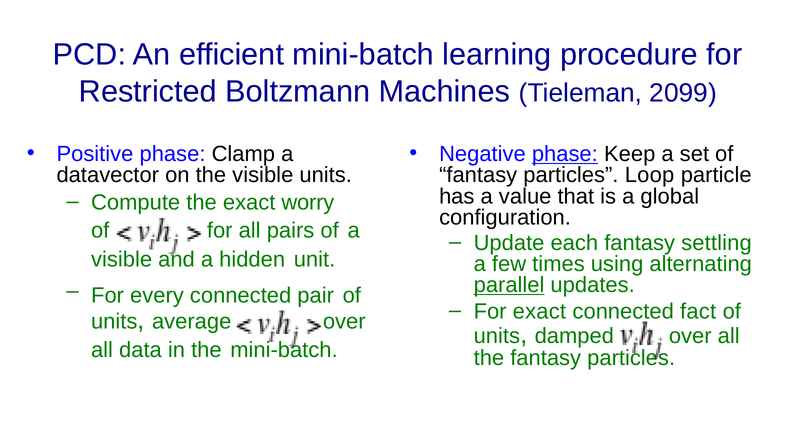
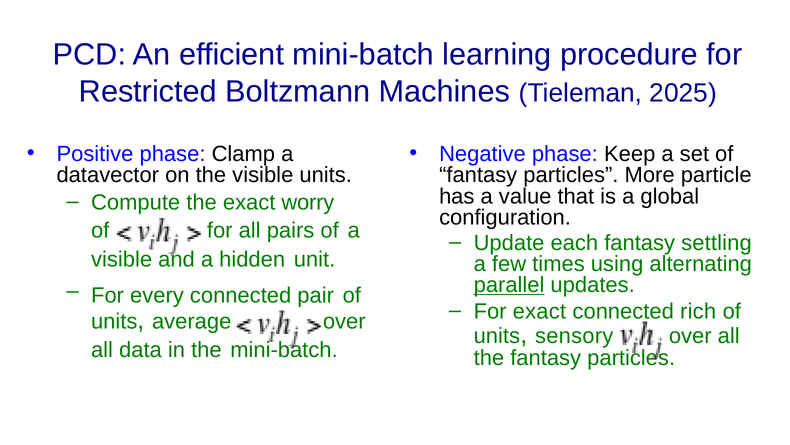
2099: 2099 -> 2025
phase at (565, 154) underline: present -> none
Loop: Loop -> More
fact: fact -> rich
damped: damped -> sensory
